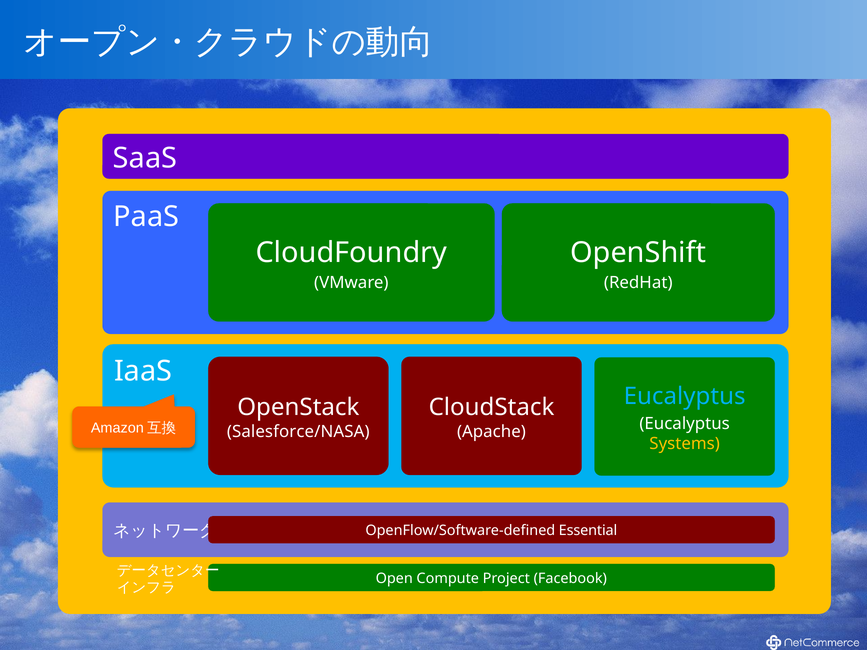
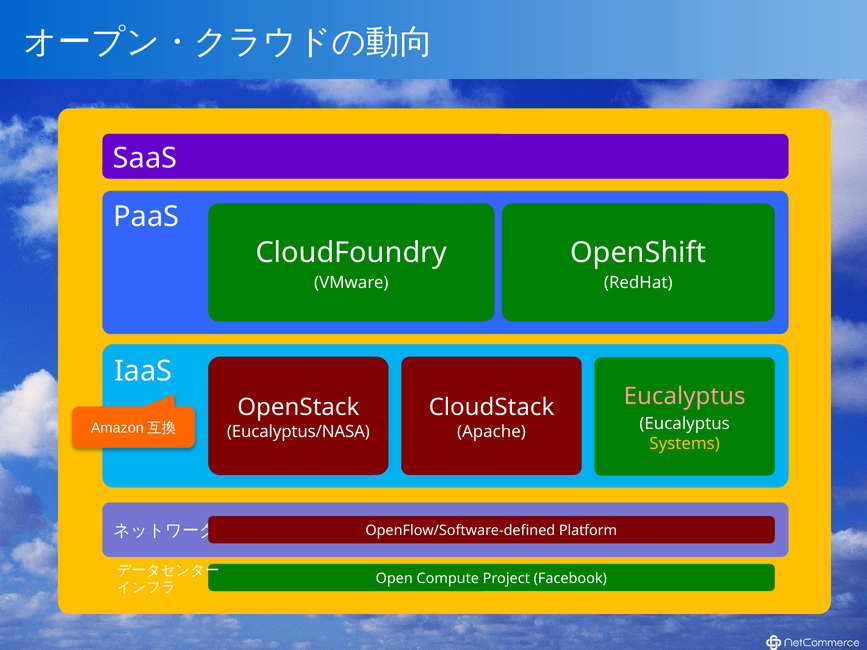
Eucalyptus at (685, 396) colour: light blue -> pink
Salesforce/NASA: Salesforce/NASA -> Eucalyptus/NASA
Essential: Essential -> Platform
